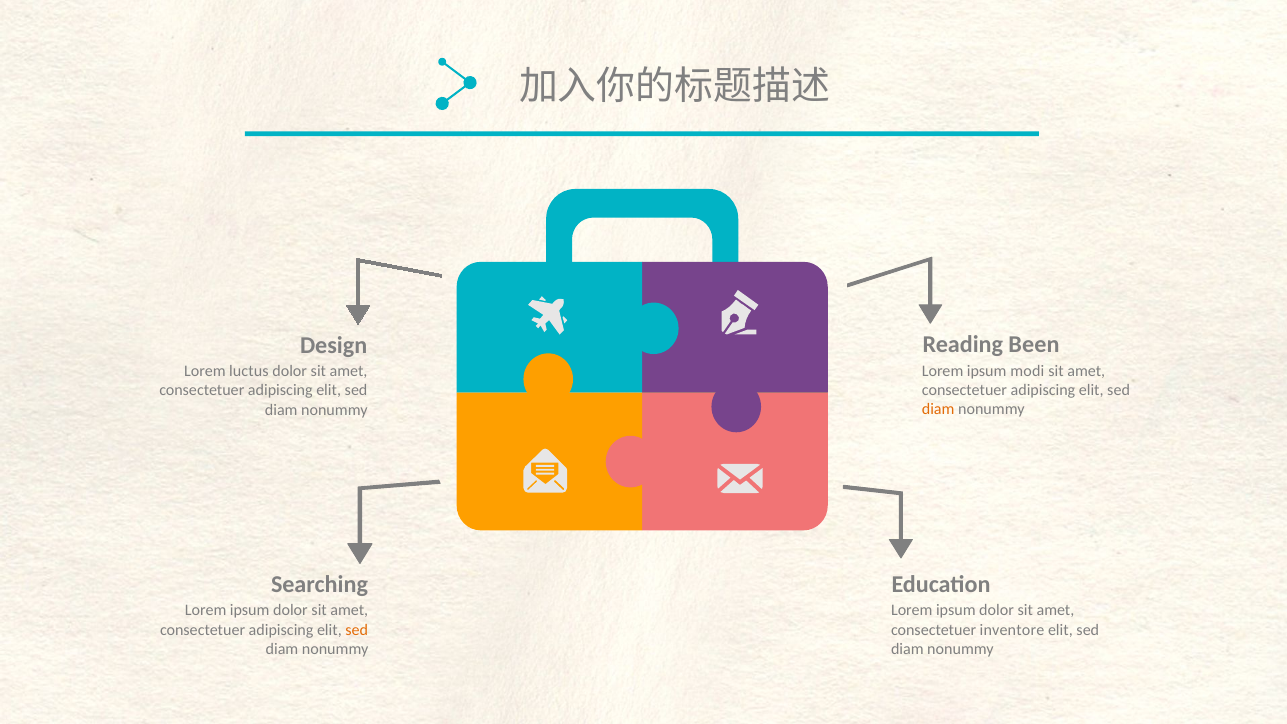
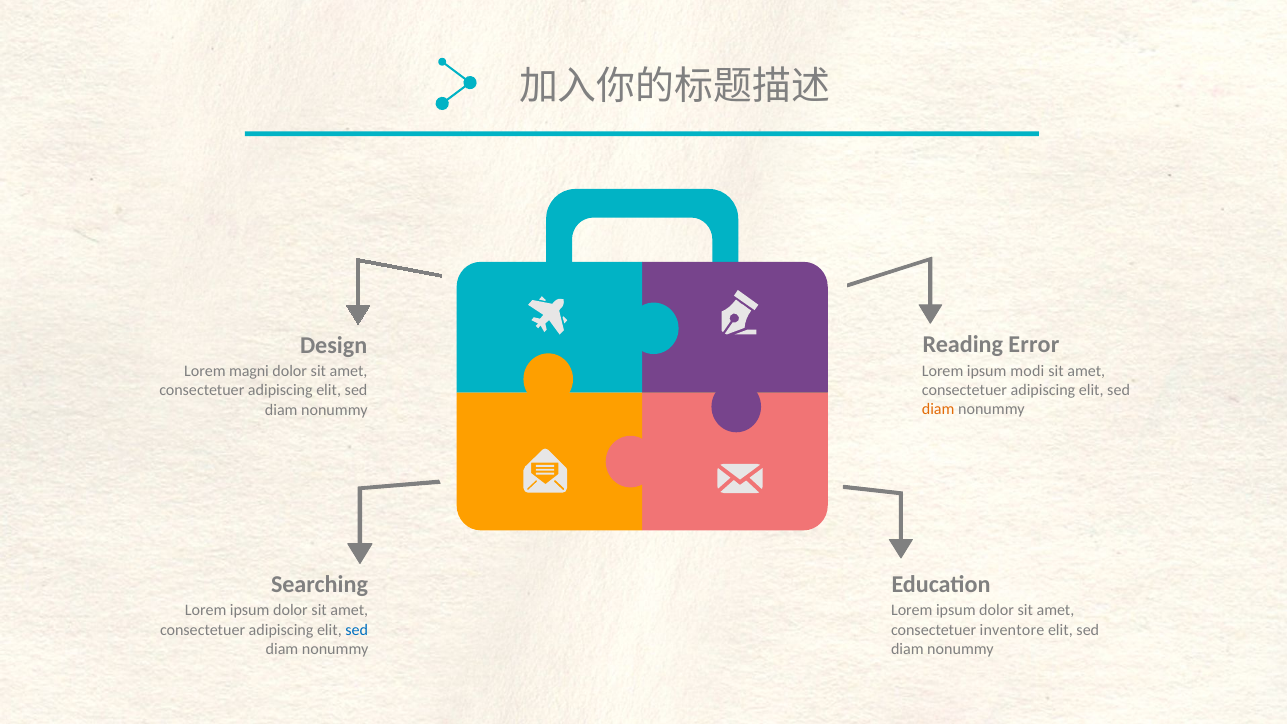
Been: Been -> Error
luctus: luctus -> magni
sed at (357, 630) colour: orange -> blue
